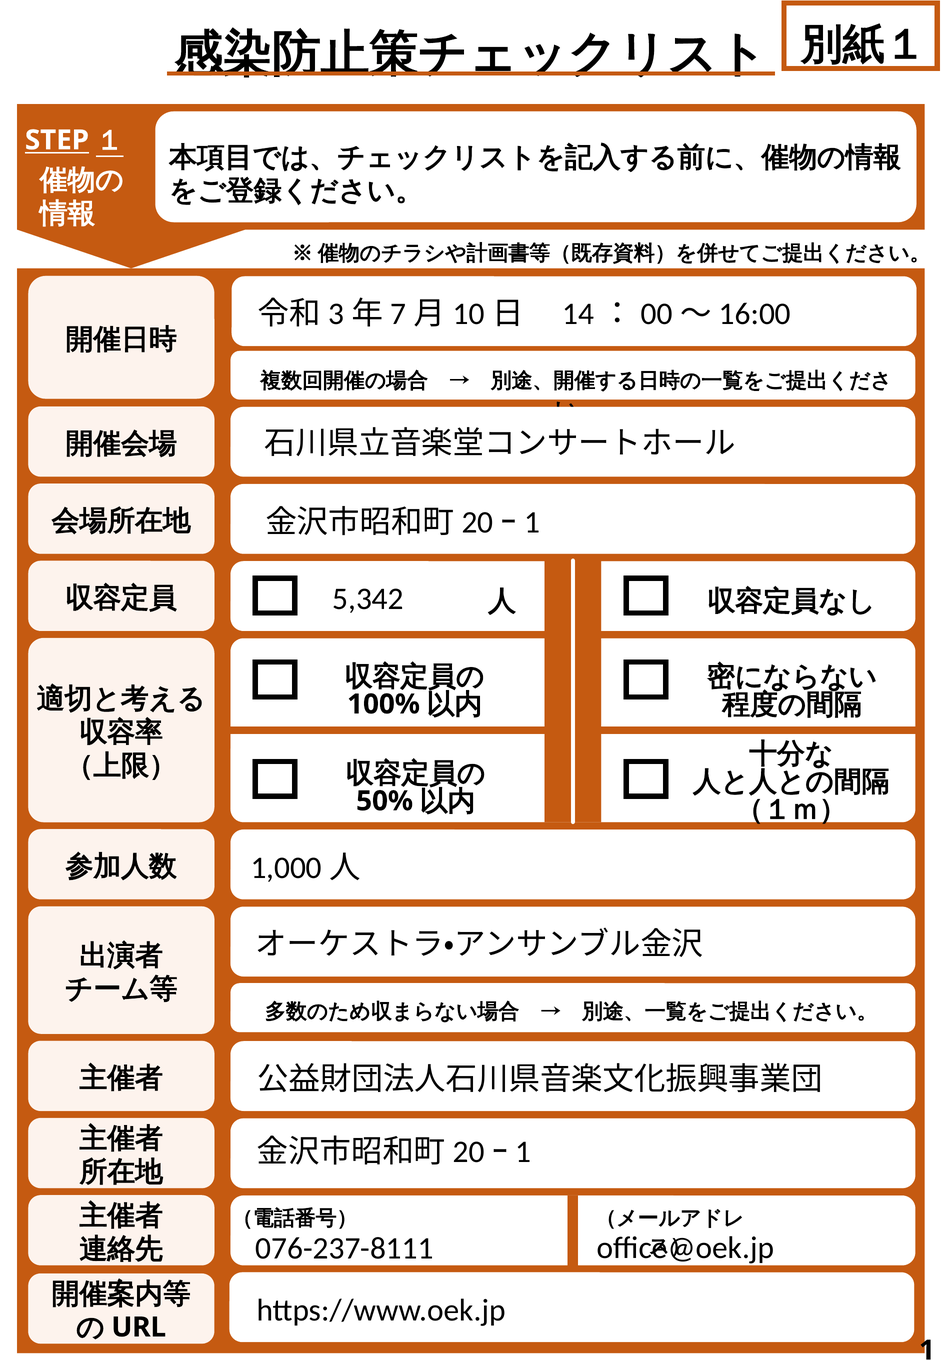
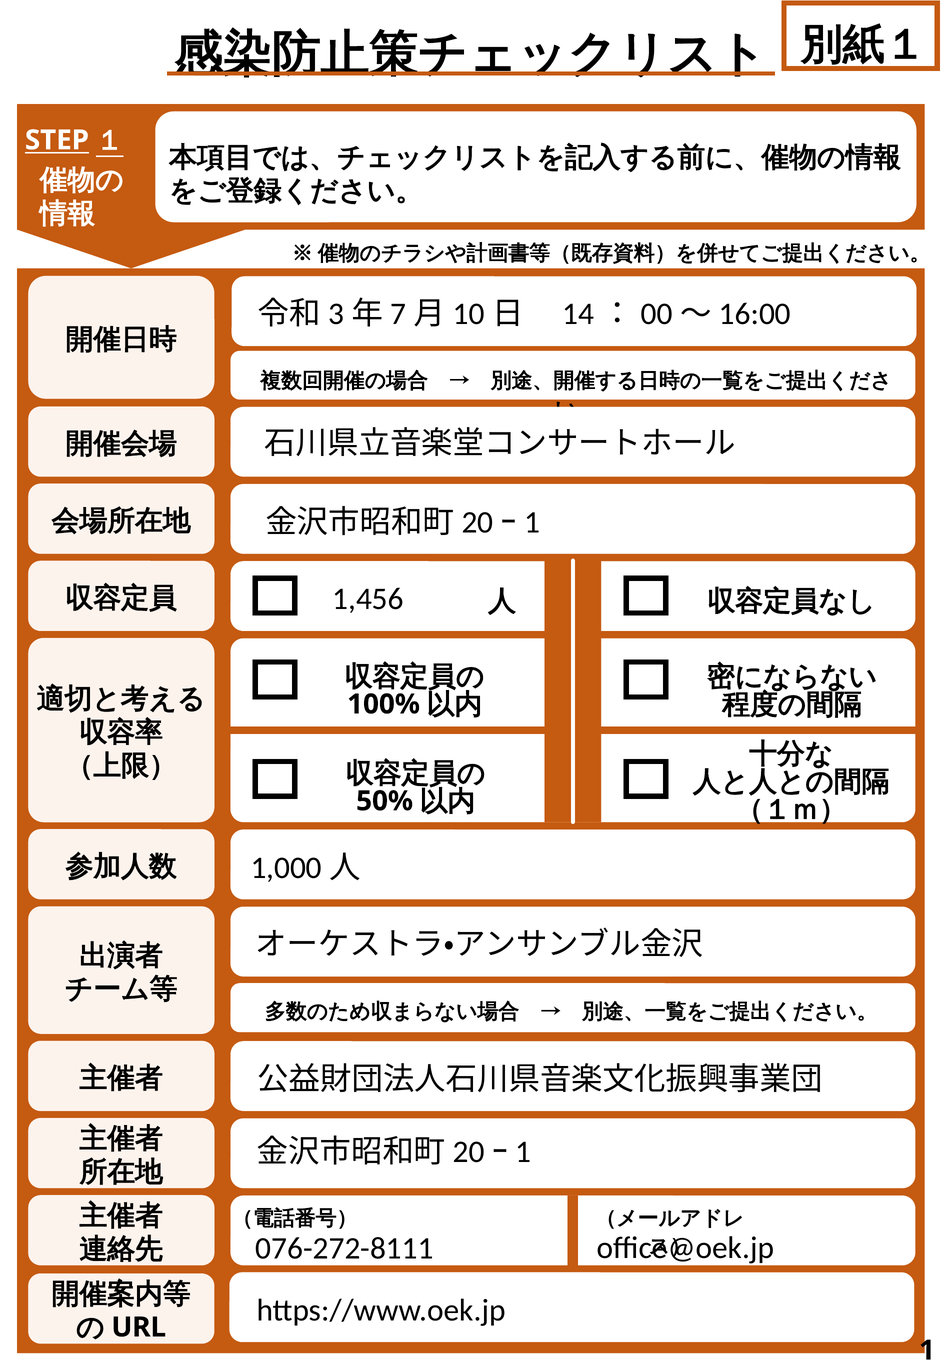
5,342: 5,342 -> 1,456
076-237-8111: 076-237-8111 -> 076-272-8111
